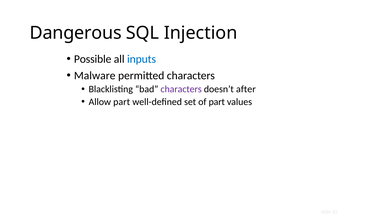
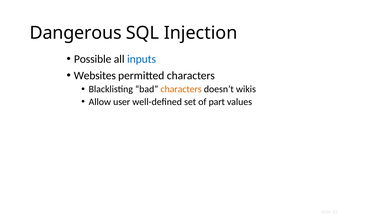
Malware: Malware -> Websites
characters at (181, 89) colour: purple -> orange
after: after -> wikis
Allow part: part -> user
